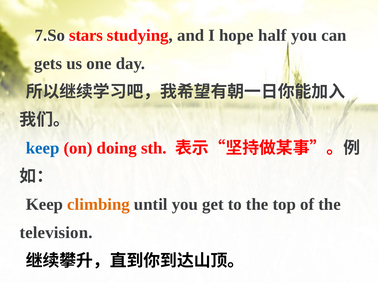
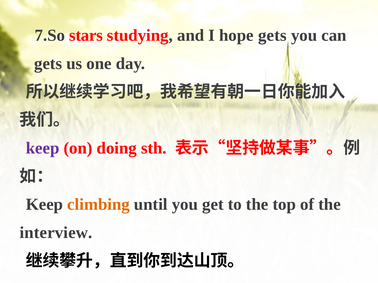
hope half: half -> gets
keep at (43, 148) colour: blue -> purple
television: television -> interview
